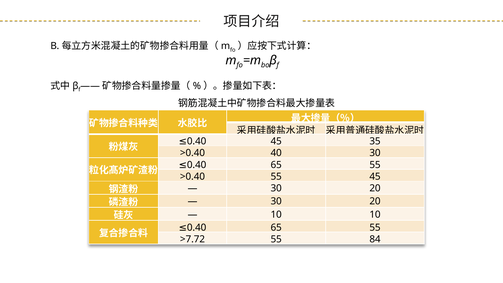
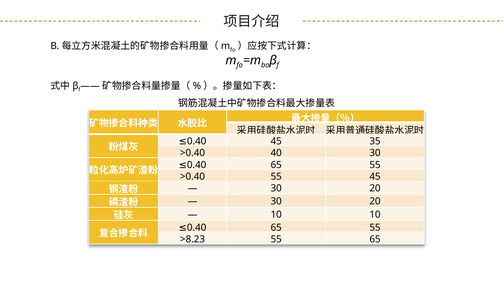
>7.72: >7.72 -> >8.23
55 84: 84 -> 65
